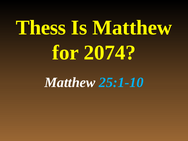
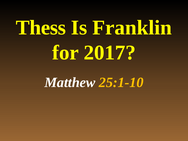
Is Matthew: Matthew -> Franklin
2074: 2074 -> 2017
25:1-10 colour: light blue -> yellow
